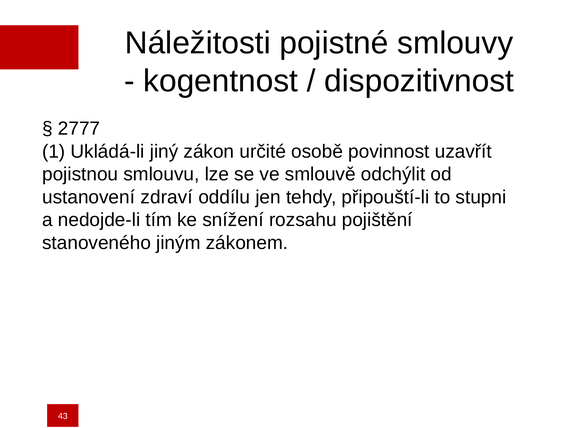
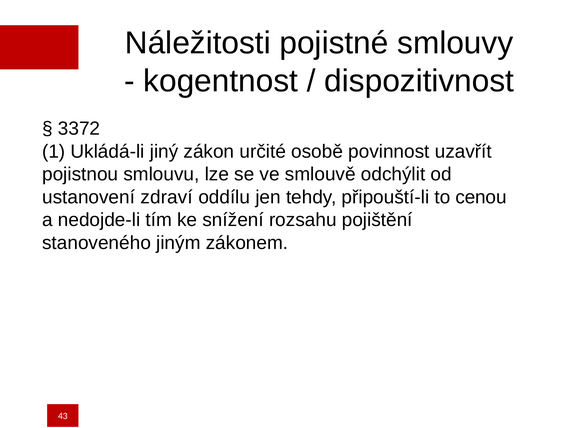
2777: 2777 -> 3372
stupni: stupni -> cenou
